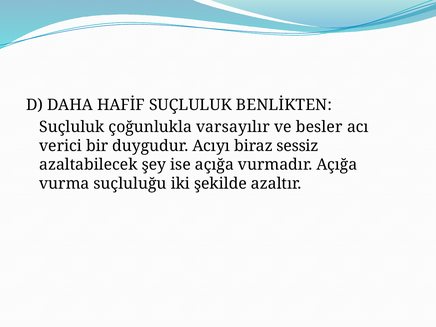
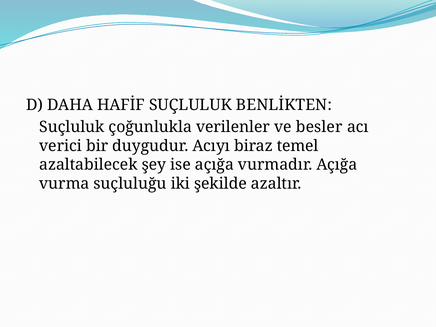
varsayılır: varsayılır -> verilenler
sessiz: sessiz -> temel
